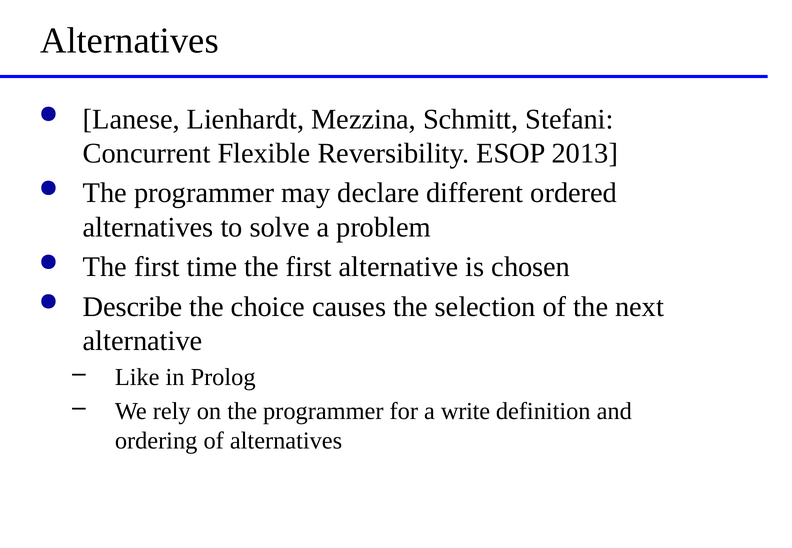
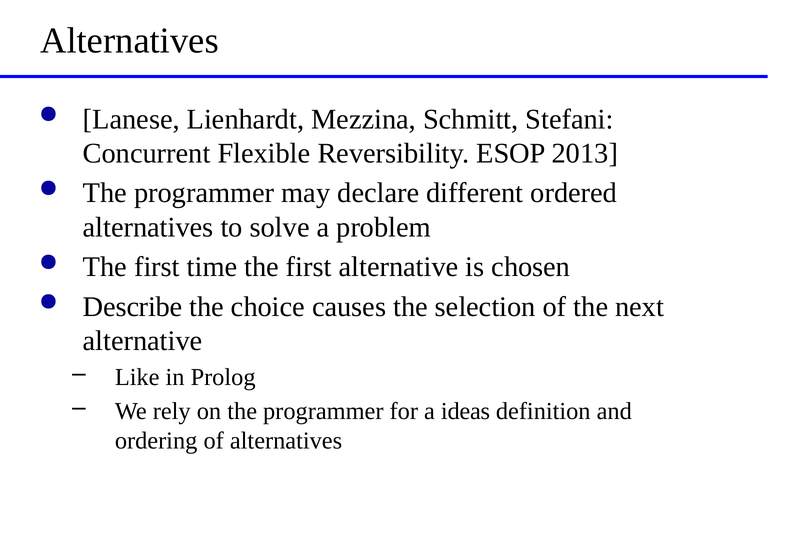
write: write -> ideas
